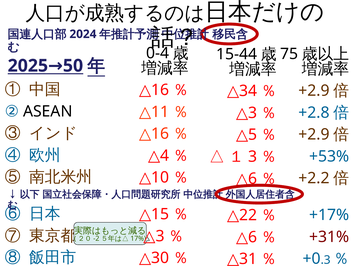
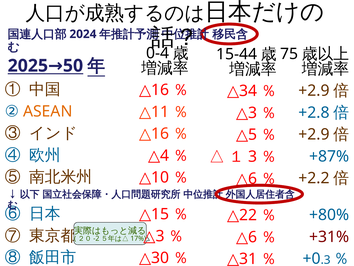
ASEAN colour: black -> orange
+53%: +53% -> +87%
+17%: +17% -> +80%
